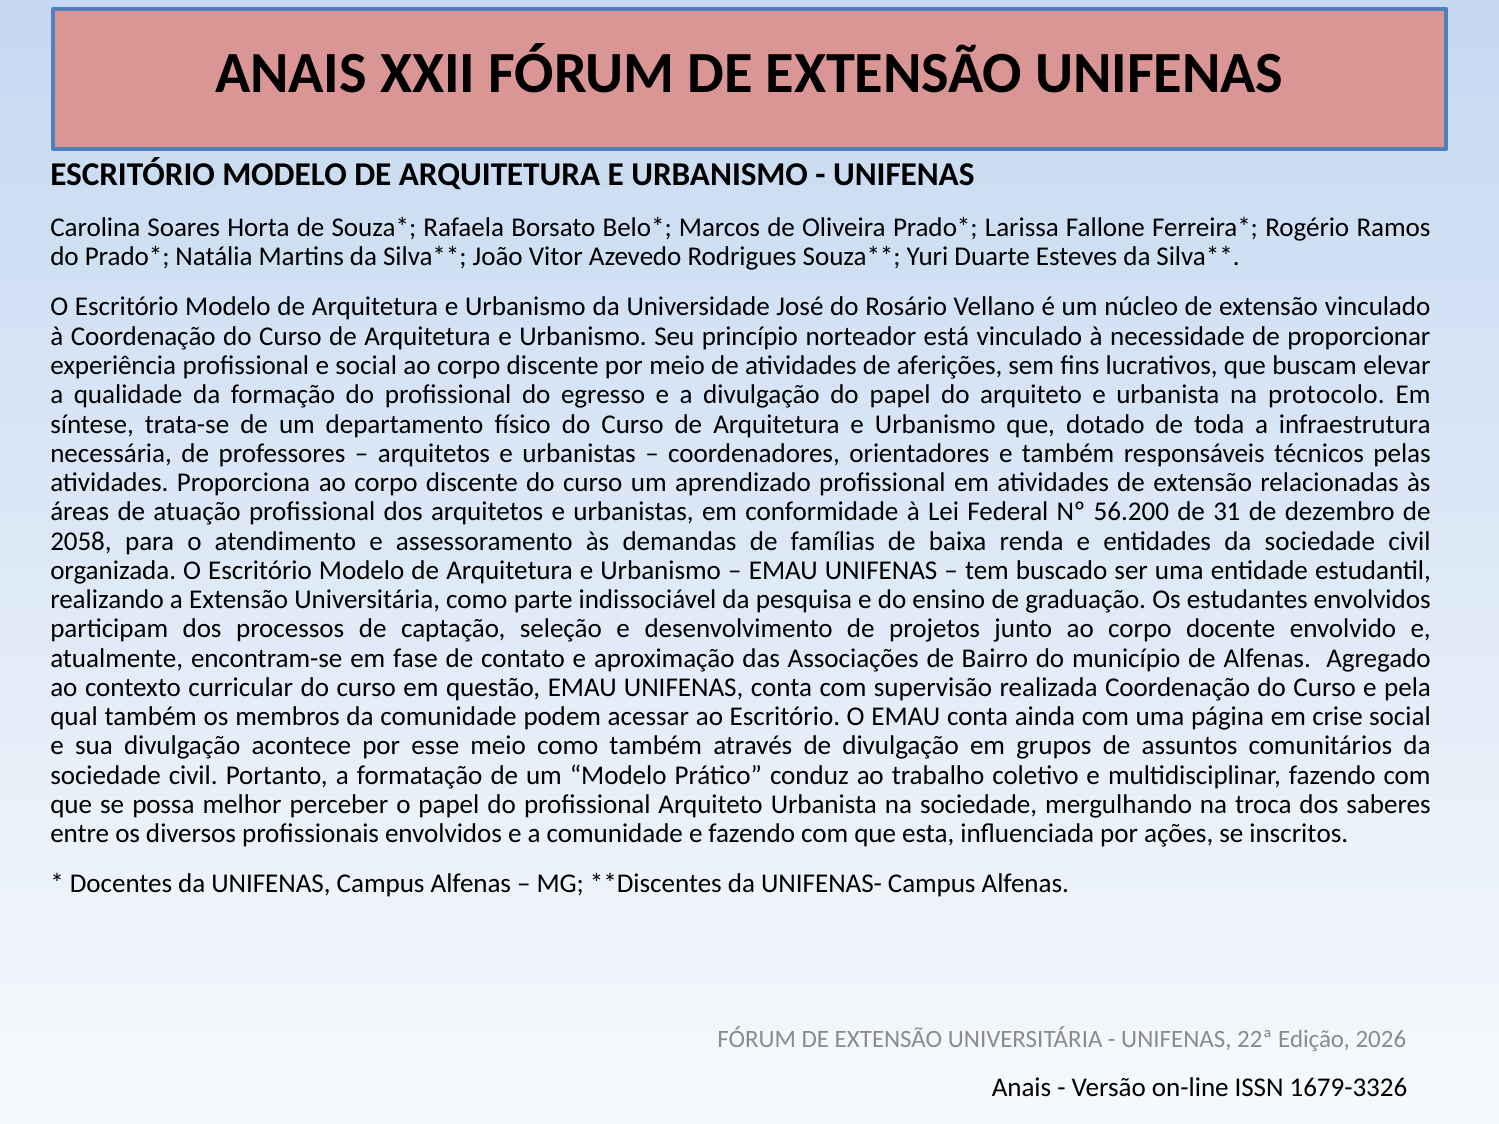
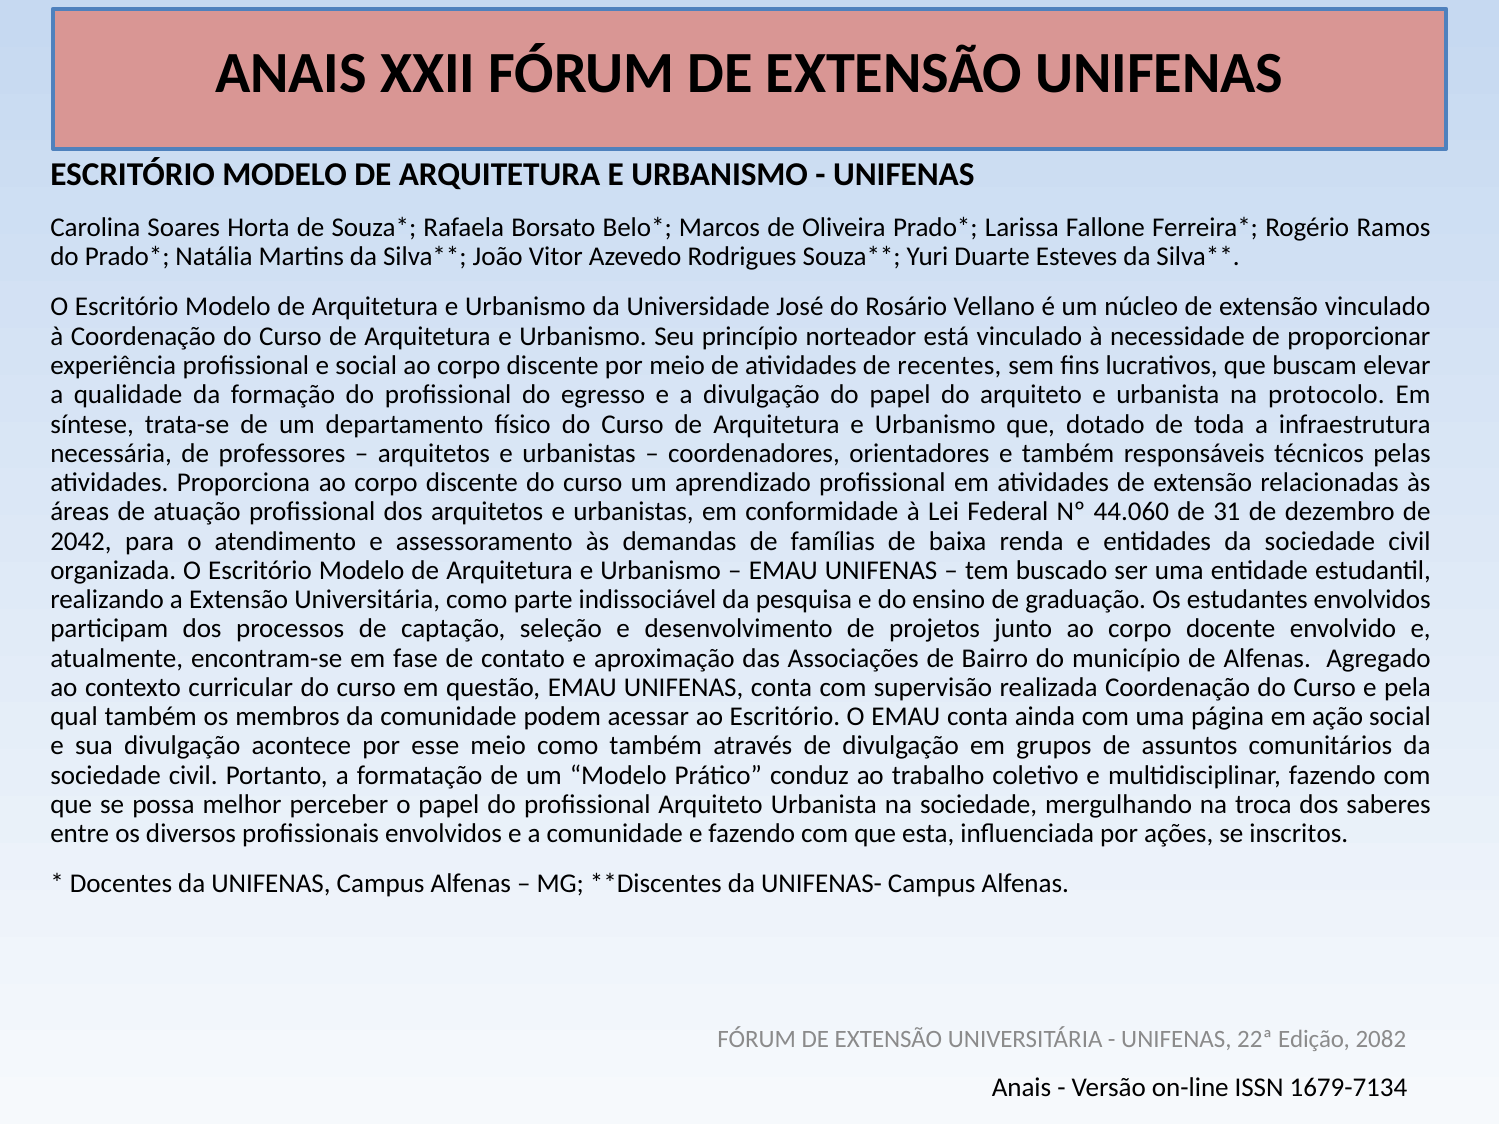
aferições: aferições -> recentes
56.200: 56.200 -> 44.060
2058: 2058 -> 2042
crise: crise -> ação
2026: 2026 -> 2082
1679-3326: 1679-3326 -> 1679-7134
